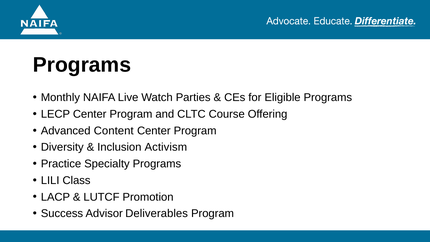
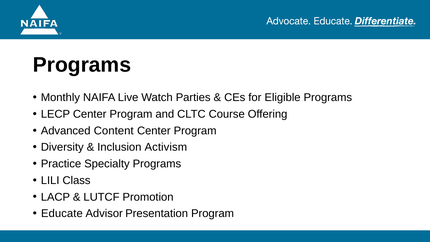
Success: Success -> Educate
Deliverables: Deliverables -> Presentation
